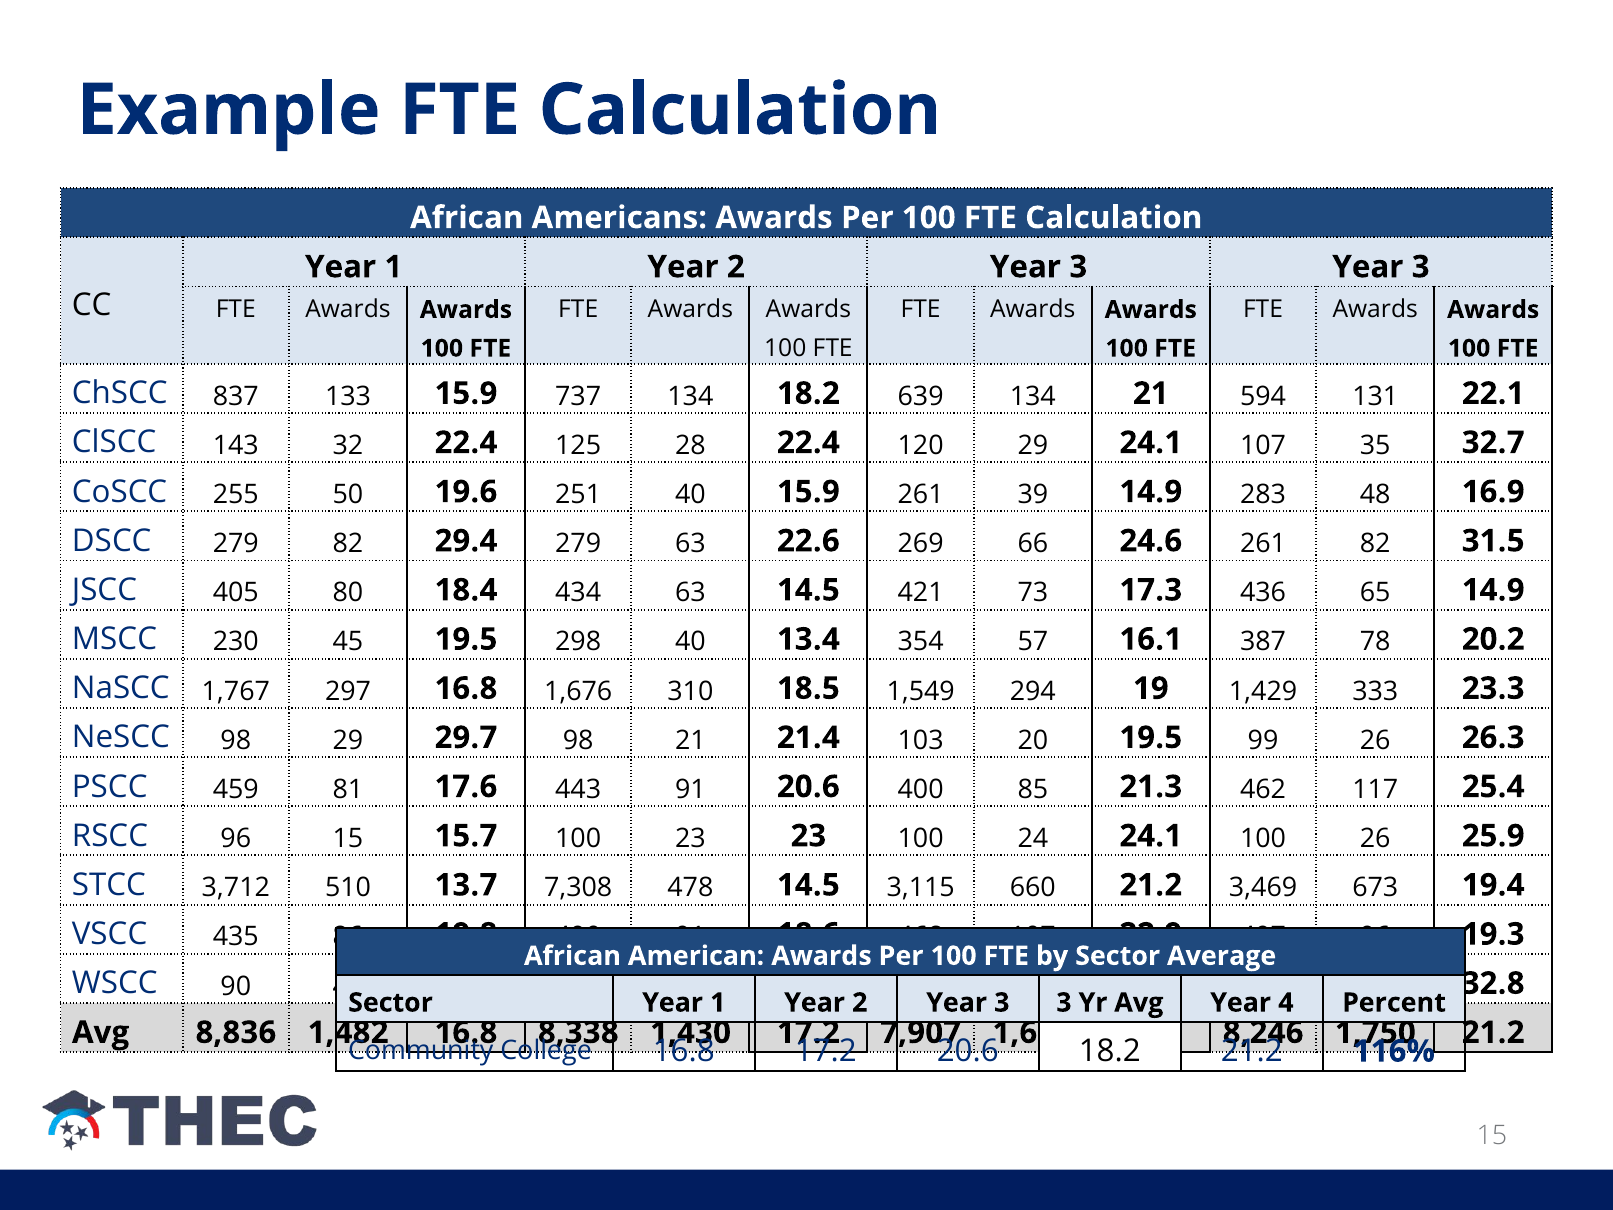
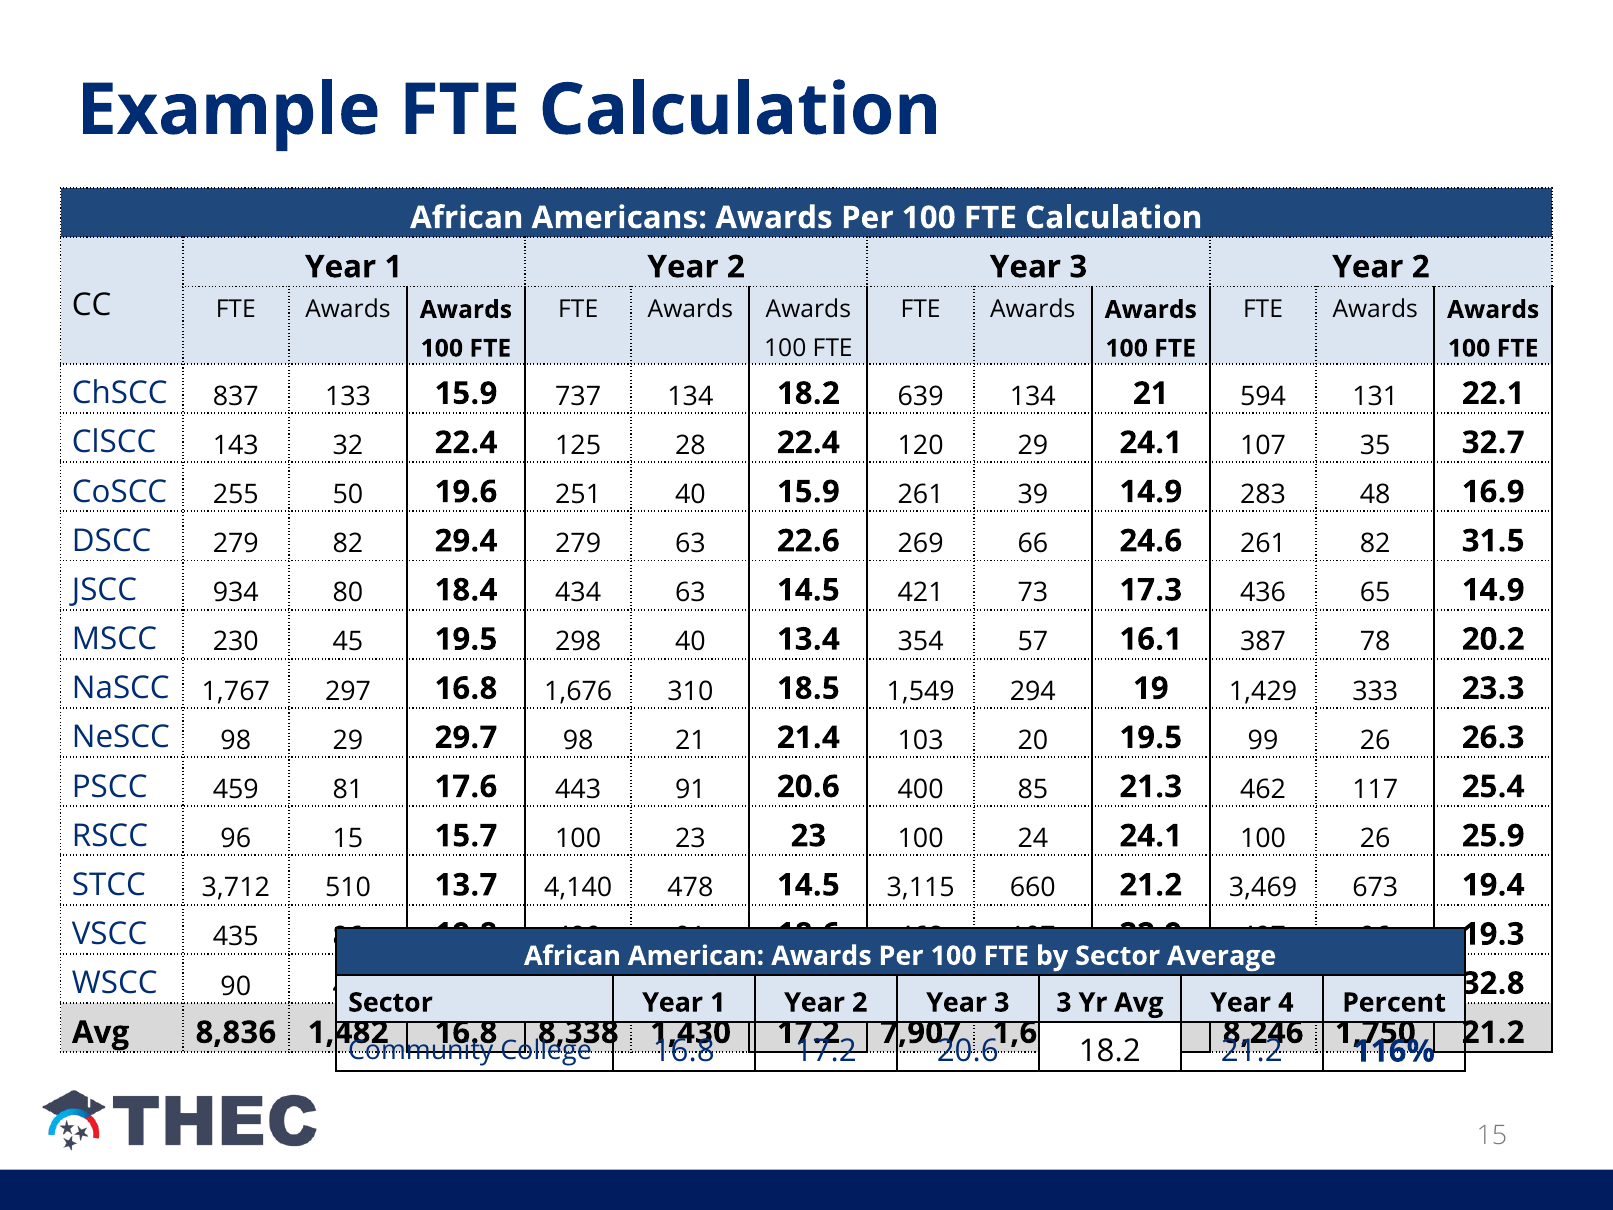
3 Year 3: 3 -> 2
405: 405 -> 934
7,308: 7,308 -> 4,140
